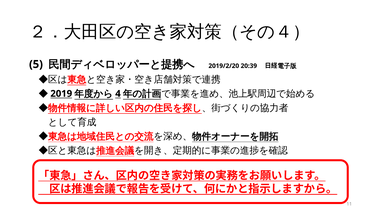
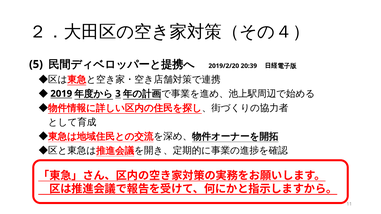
4: 4 -> 3
